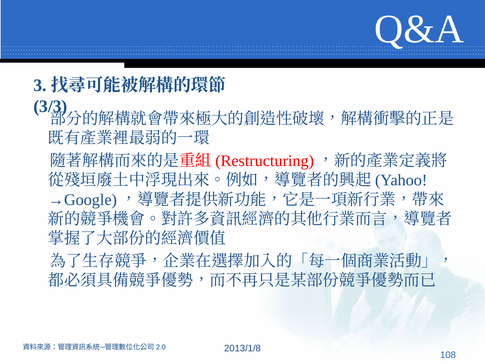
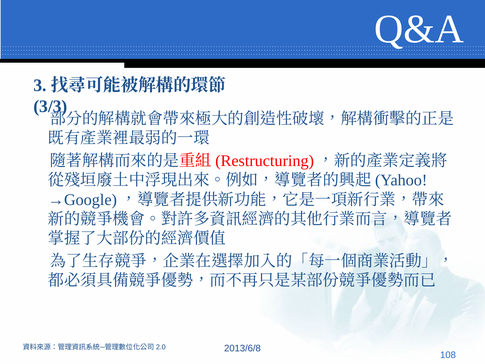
2013/1/8: 2013/1/8 -> 2013/6/8
